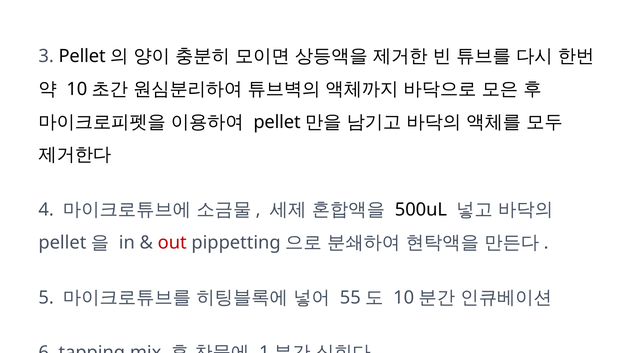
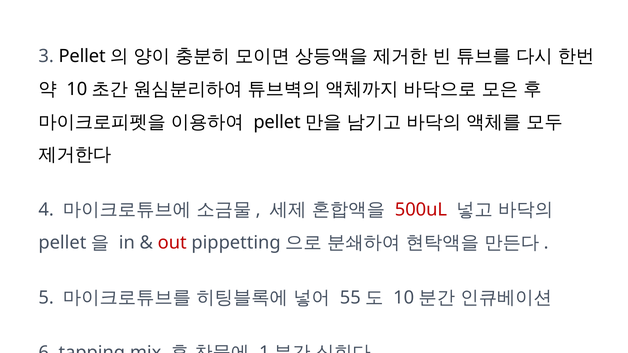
500uL colour: black -> red
